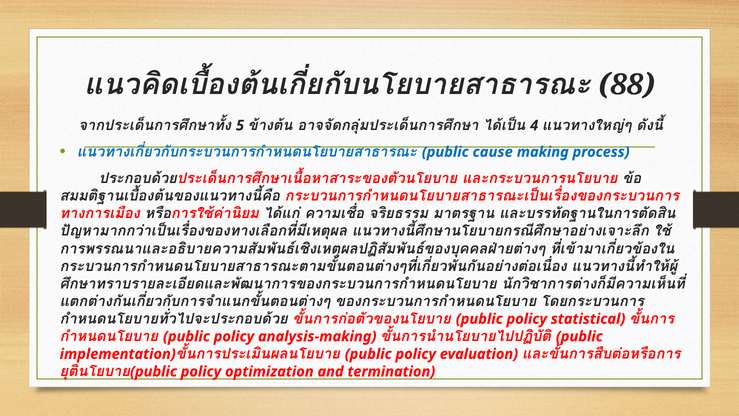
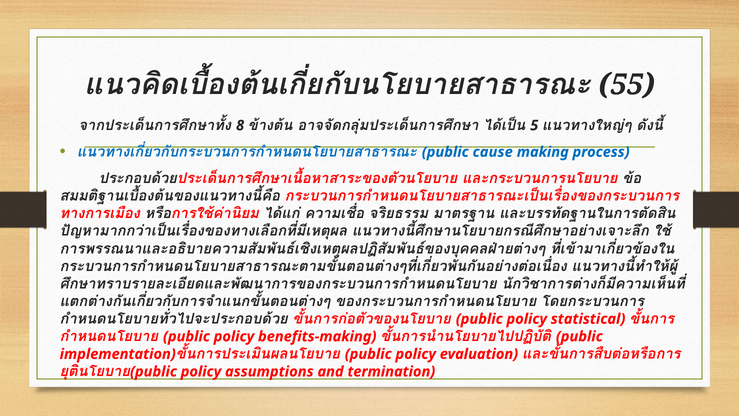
88: 88 -> 55
5: 5 -> 8
4: 4 -> 5
analysis-making: analysis-making -> benefits-making
optimization: optimization -> assumptions
